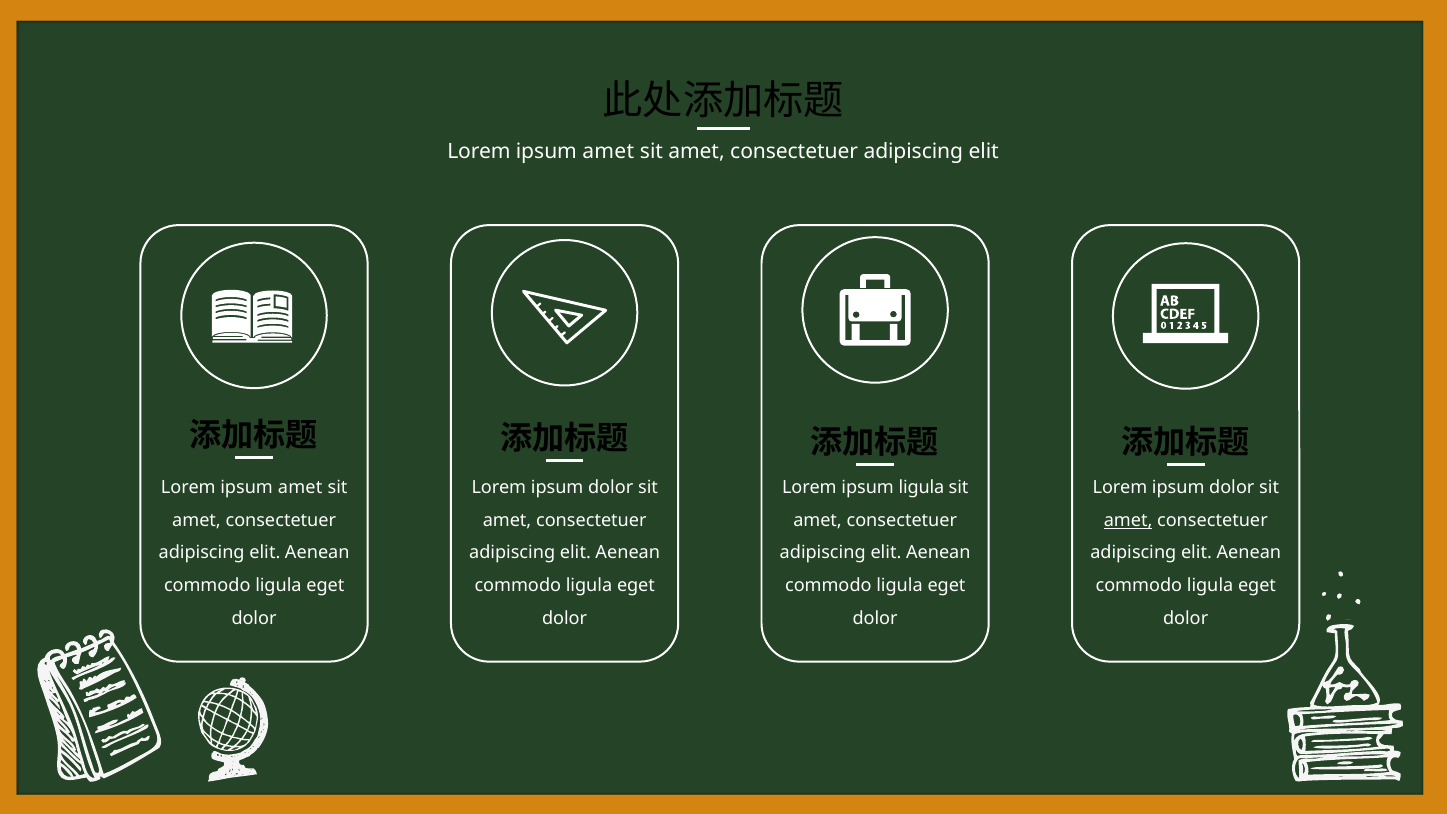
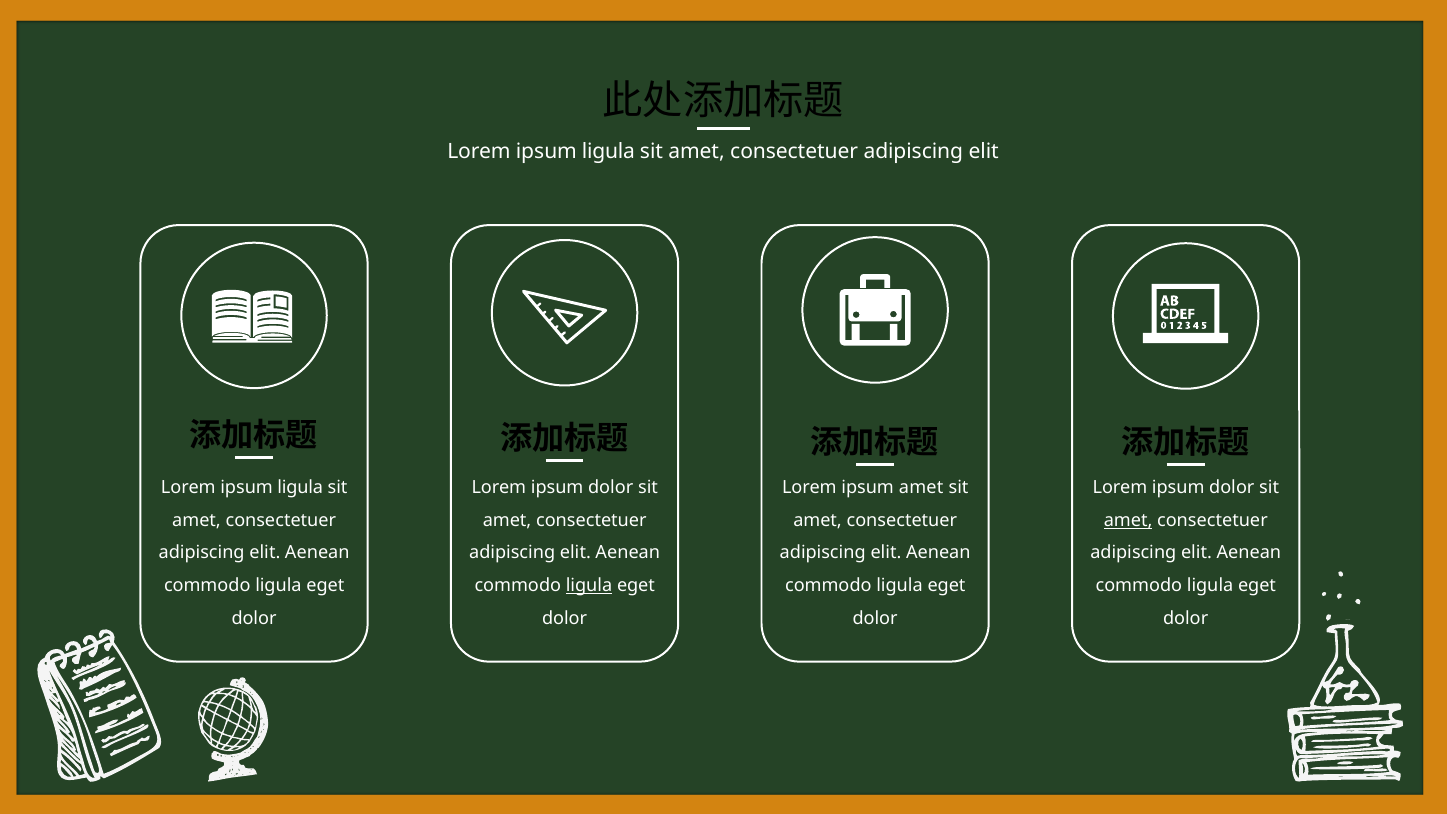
amet at (608, 152): amet -> ligula
amet at (300, 488): amet -> ligula
ipsum ligula: ligula -> amet
ligula at (589, 586) underline: none -> present
